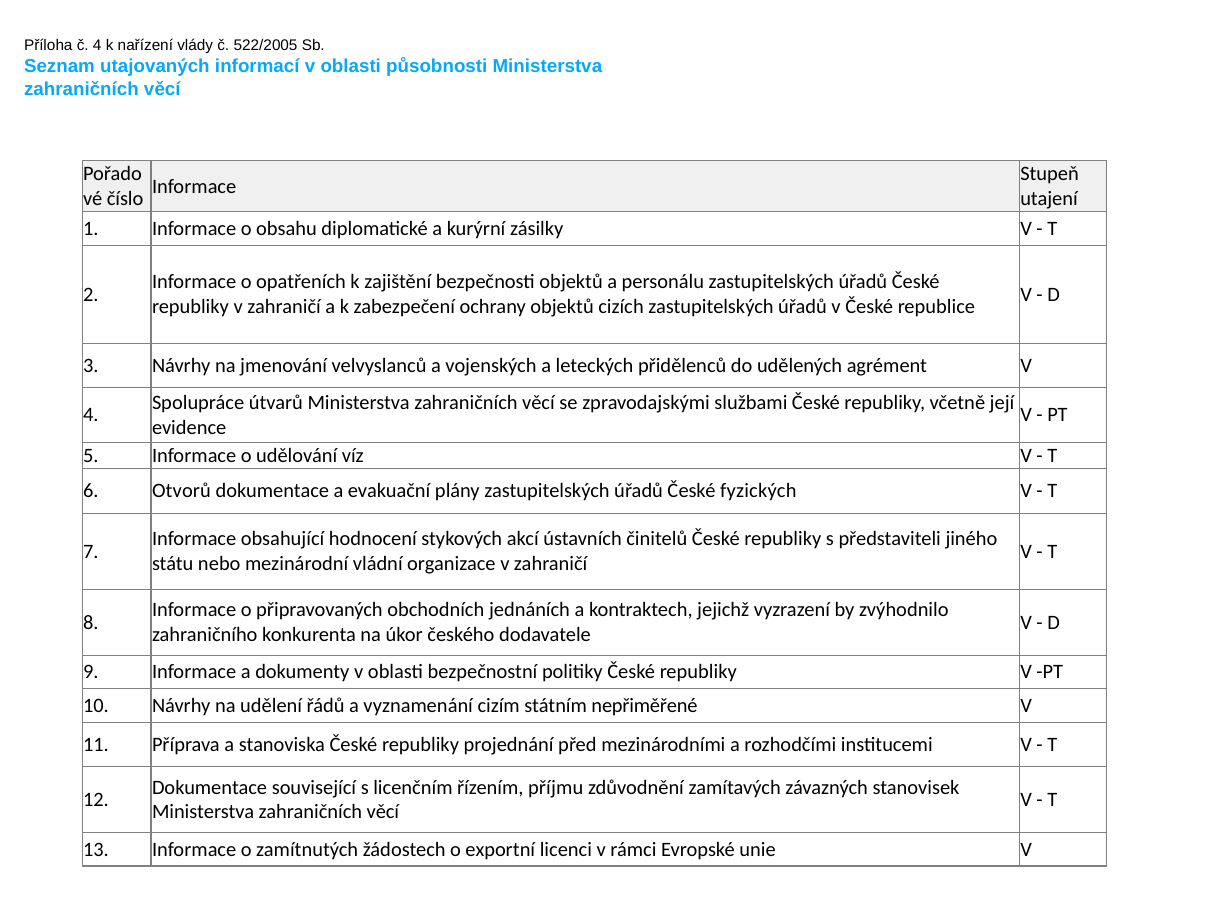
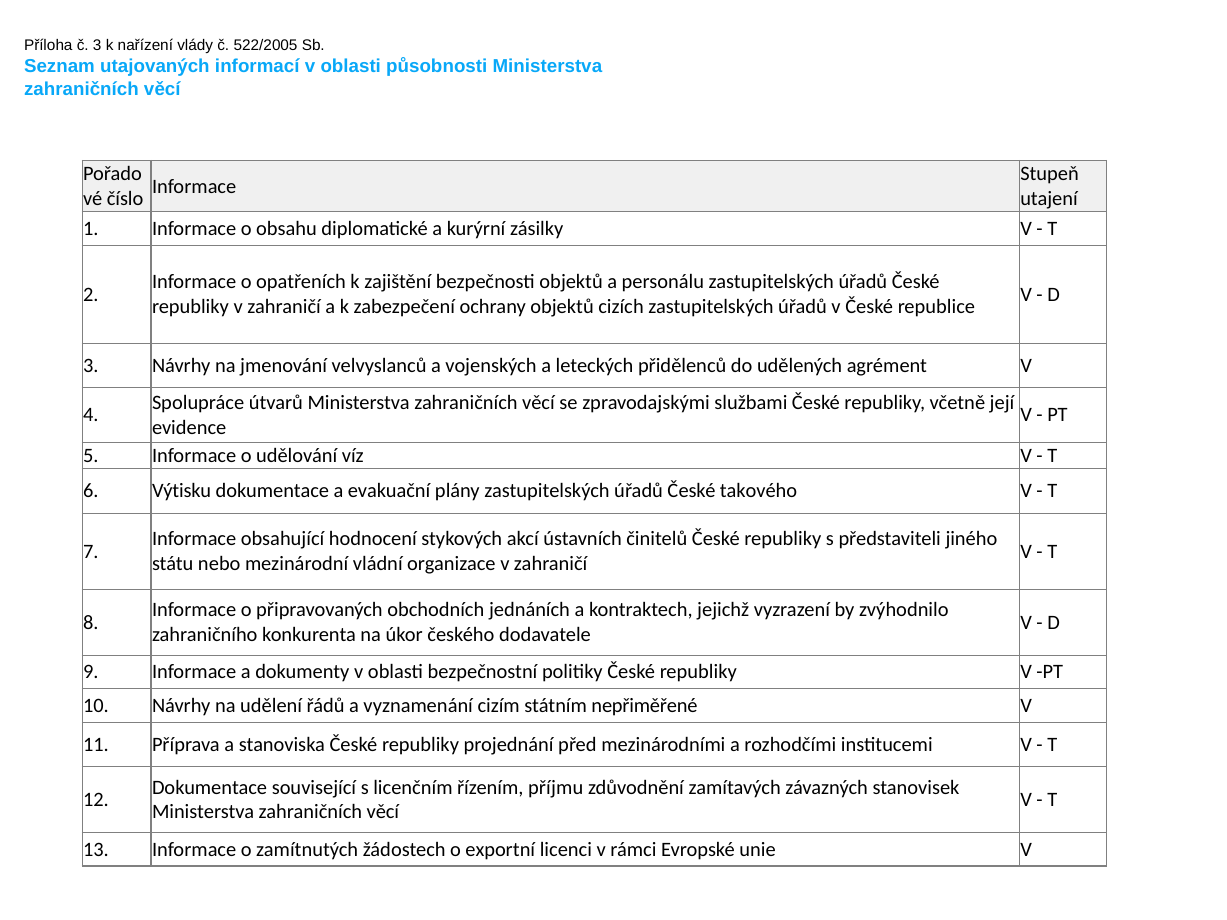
č 4: 4 -> 3
Otvorů: Otvorů -> Výtisku
fyzických: fyzických -> takového
